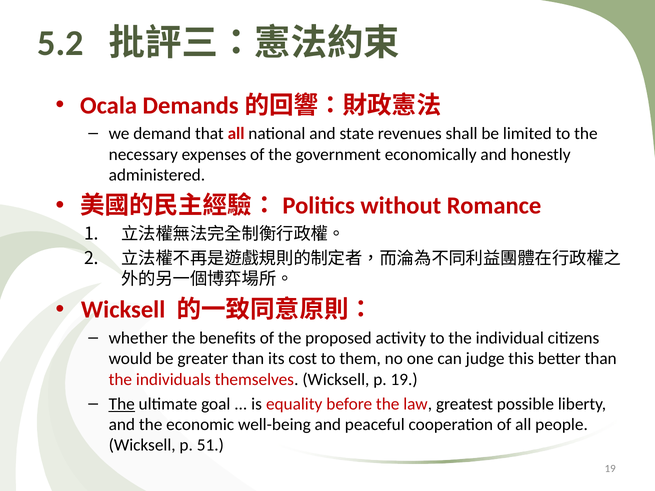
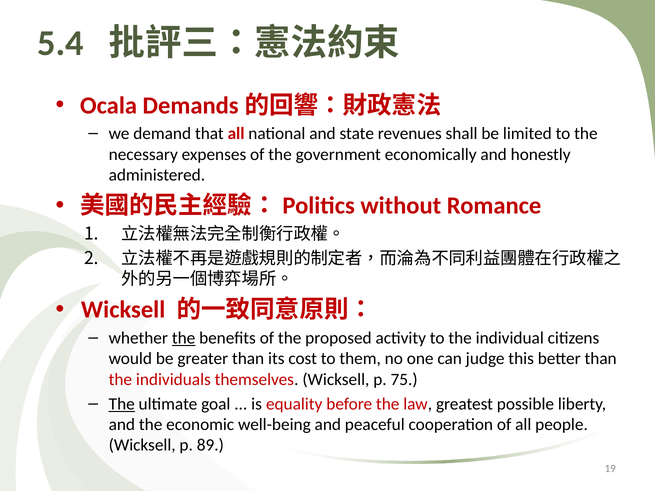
5.2: 5.2 -> 5.4
the at (184, 338) underline: none -> present
p 19: 19 -> 75
51: 51 -> 89
